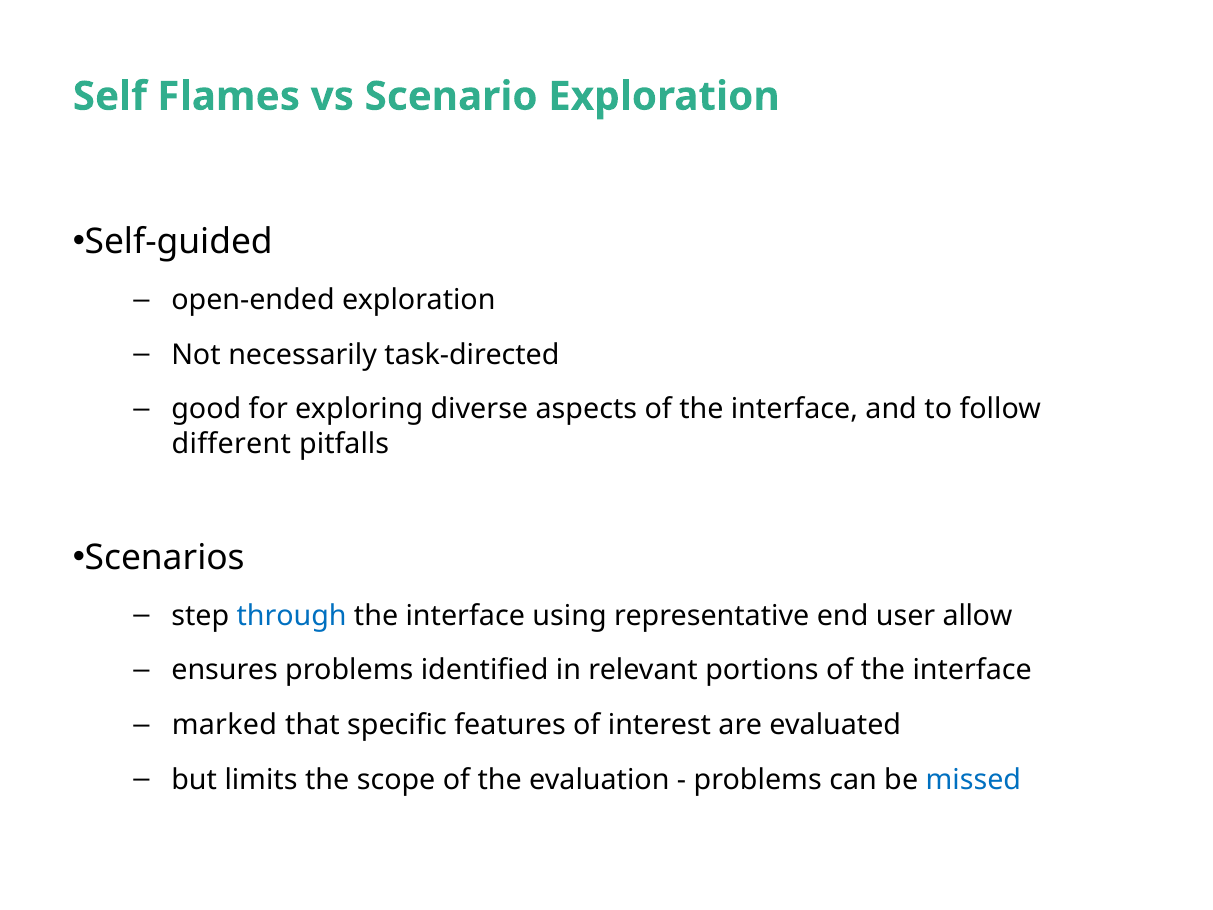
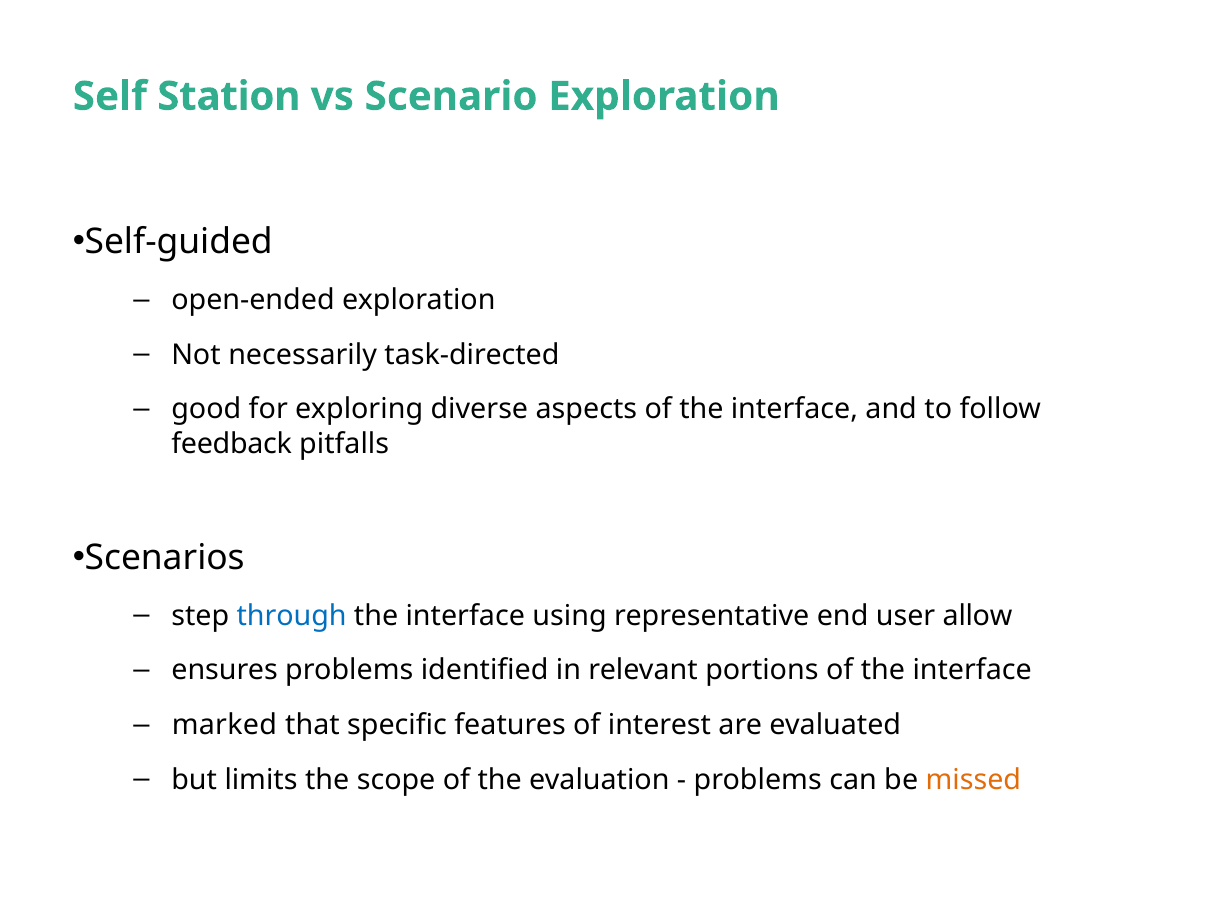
Flames: Flames -> Station
different: different -> feedback
missed colour: blue -> orange
